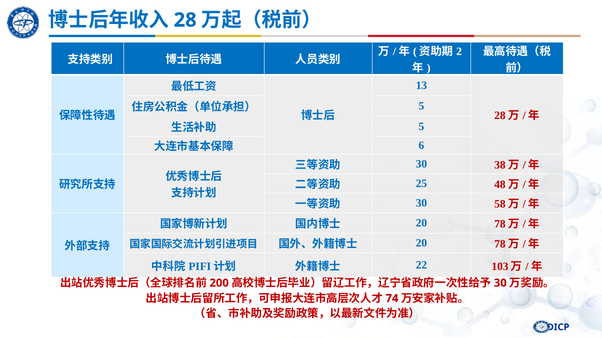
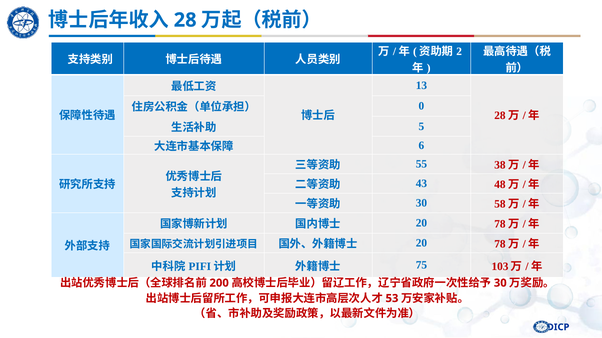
5 at (421, 106): 5 -> 0
30 at (421, 164): 30 -> 55
25: 25 -> 43
22: 22 -> 75
74: 74 -> 53
